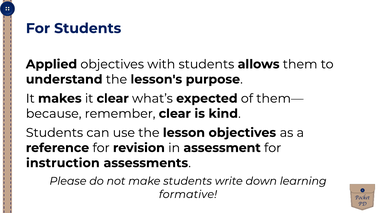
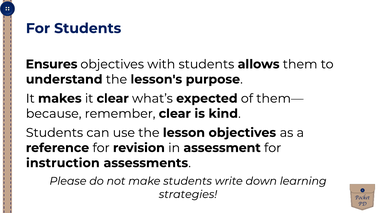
Applied: Applied -> Ensures
formative: formative -> strategies
